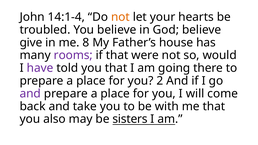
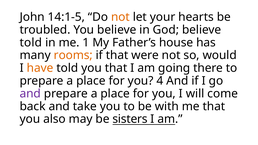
14:1-4: 14:1-4 -> 14:1-5
give at (31, 43): give -> told
8: 8 -> 1
rooms colour: purple -> orange
have colour: purple -> orange
2: 2 -> 4
